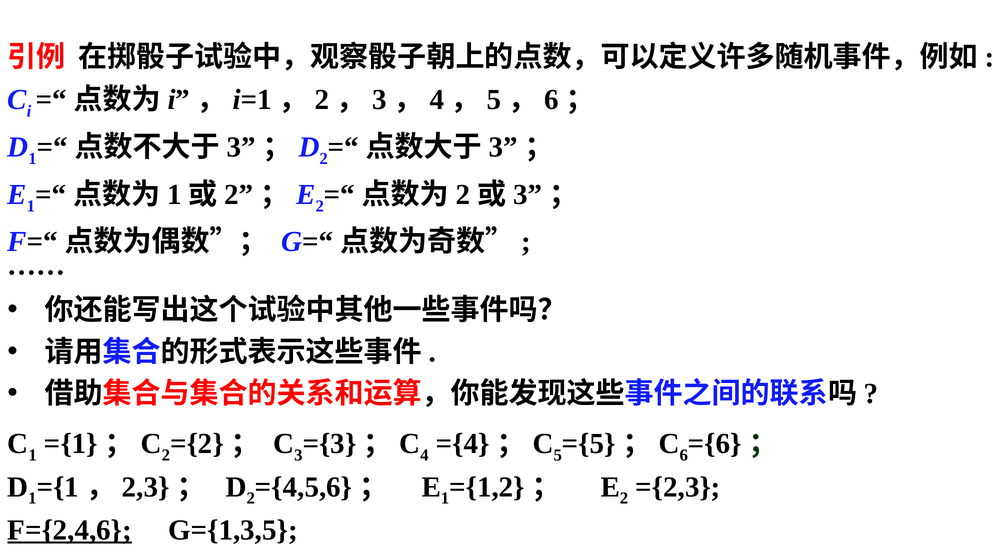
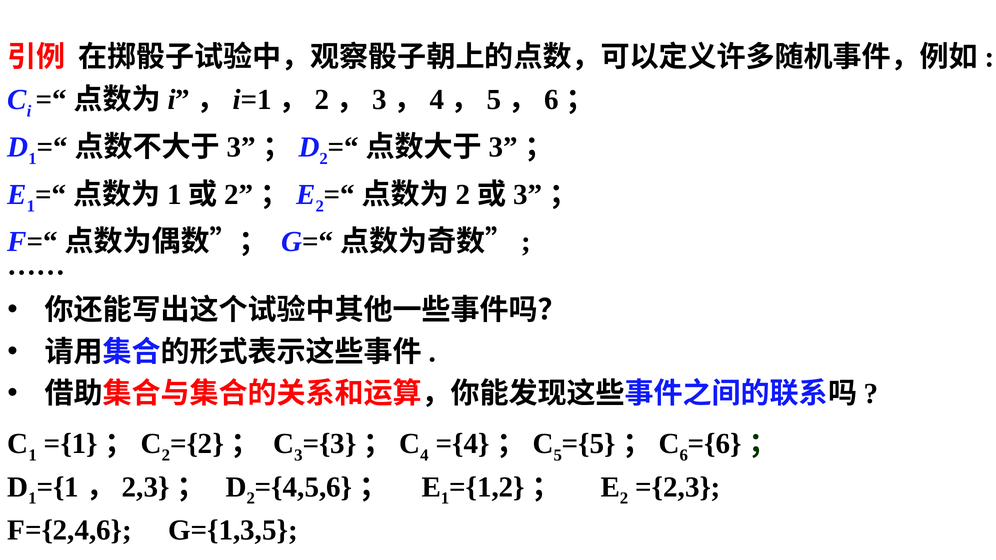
F={2,4,6 underline: present -> none
